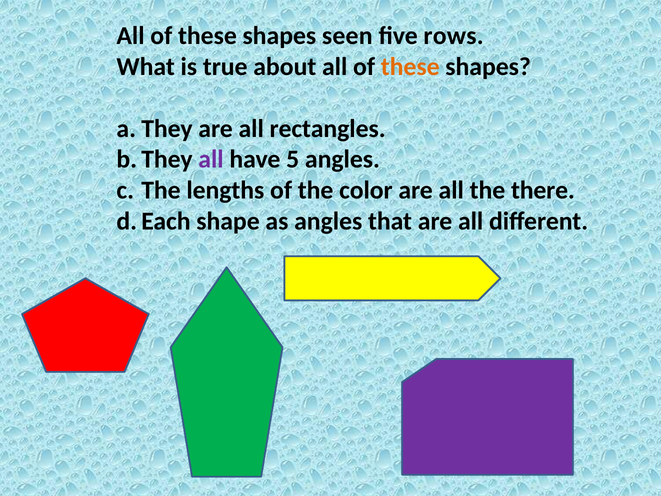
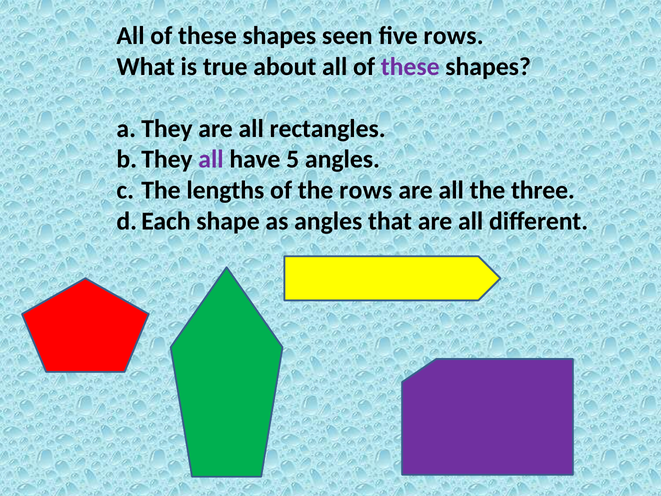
these at (410, 67) colour: orange -> purple
the color: color -> rows
there: there -> three
